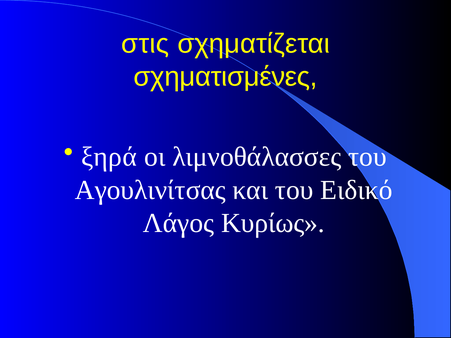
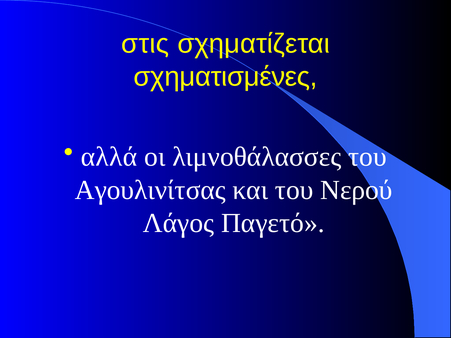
ξηρά: ξηρά -> αλλά
Ειδικό: Ειδικό -> Νερού
Κυρίως: Κυρίως -> Παγετό
